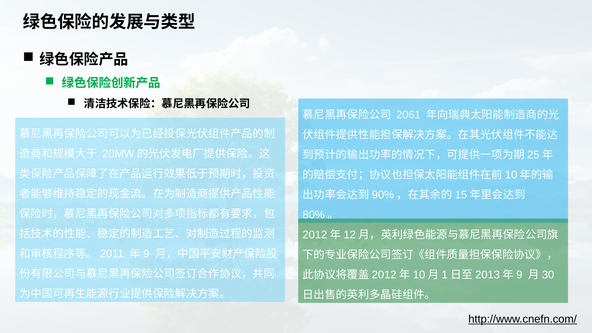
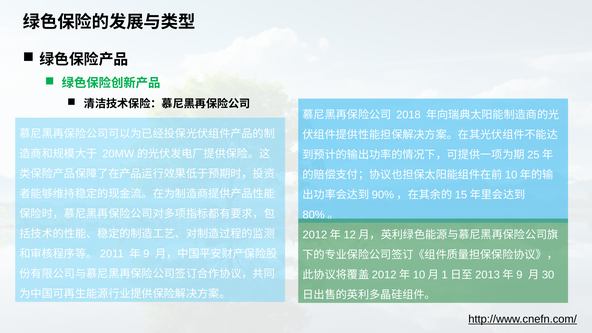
2061: 2061 -> 2018
